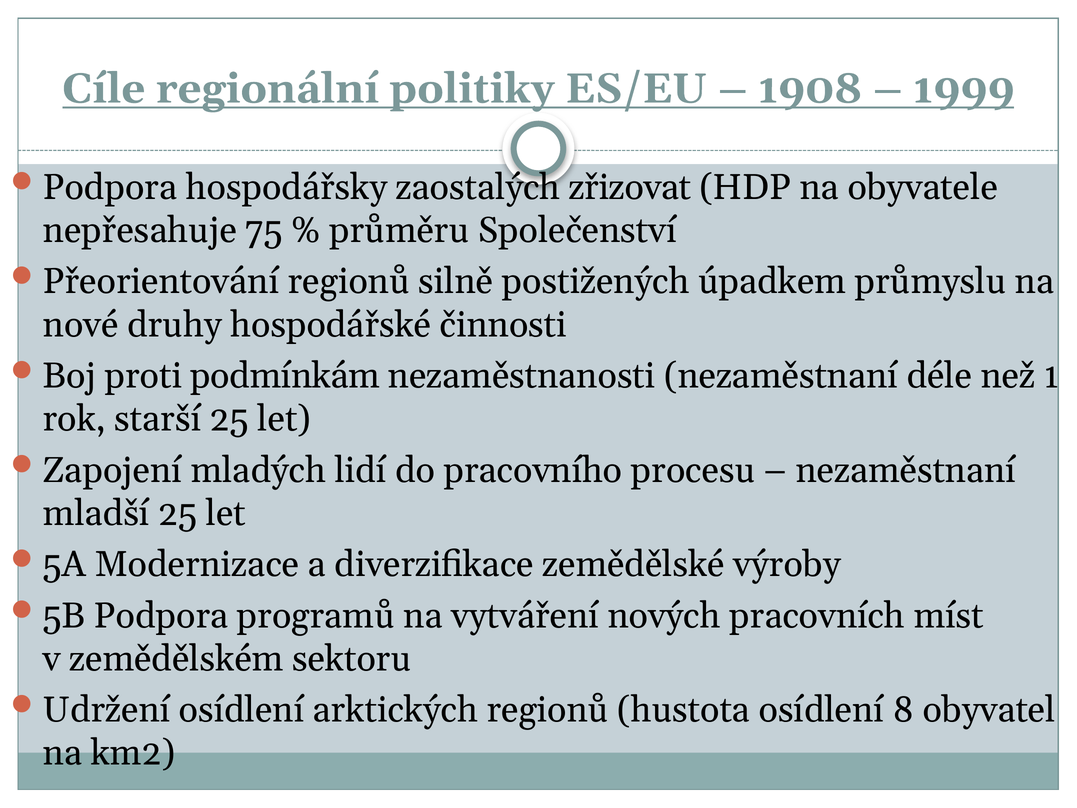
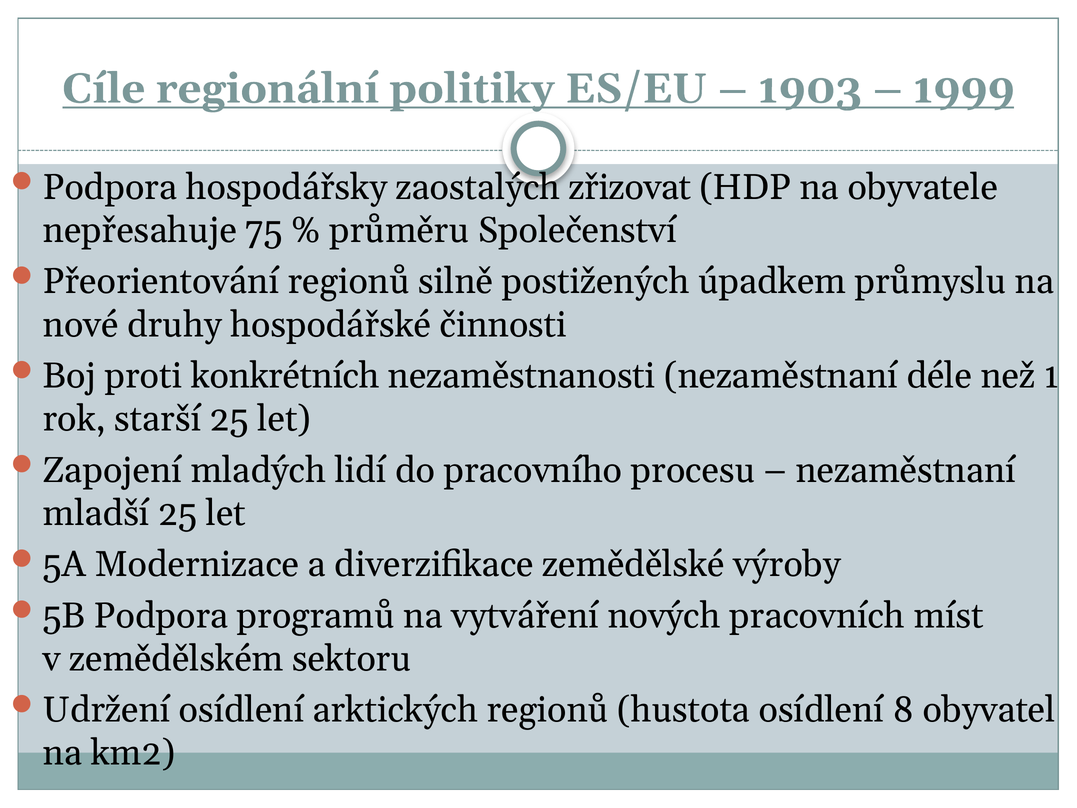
1908: 1908 -> 1903
podmínkám: podmínkám -> konkrétních
